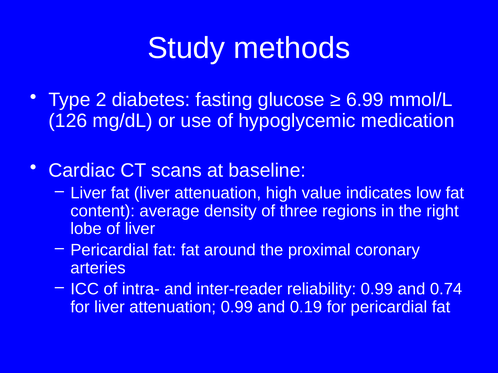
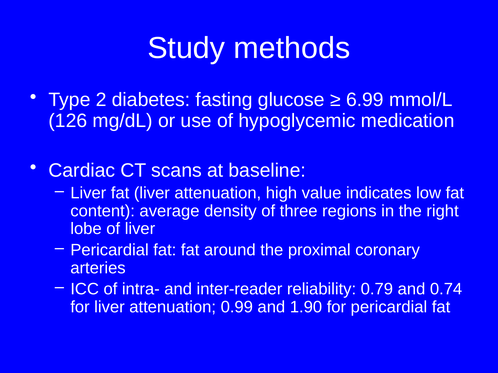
reliability 0.99: 0.99 -> 0.79
0.19: 0.19 -> 1.90
